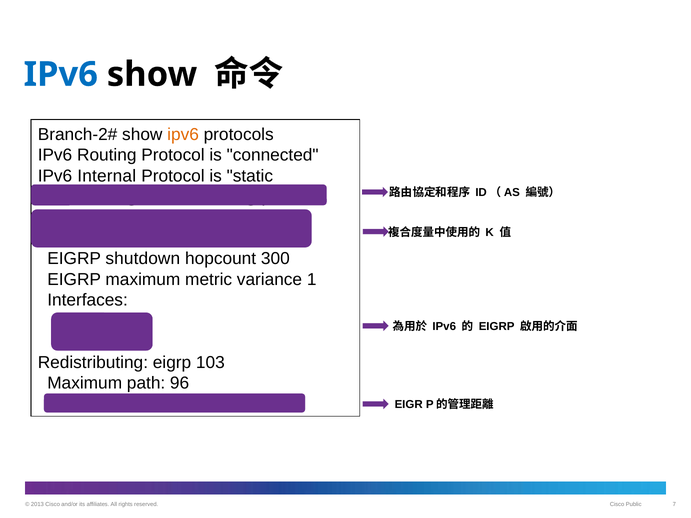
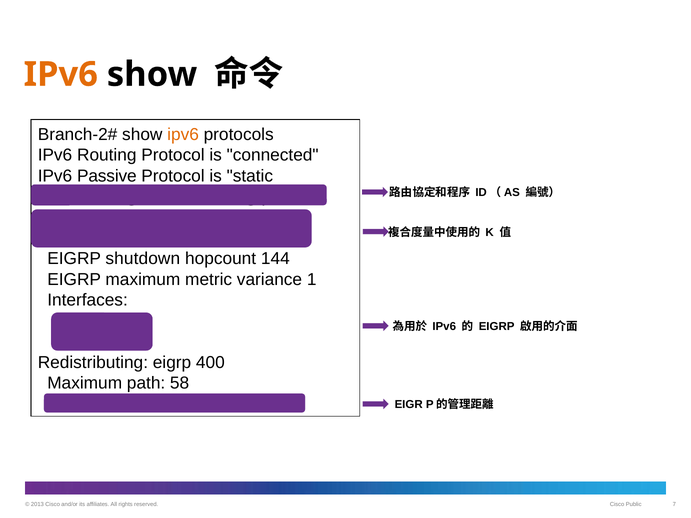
IPv6 at (61, 74) colour: blue -> orange
IPv6 Internal: Internal -> Passive
300: 300 -> 144
103: 103 -> 400
96: 96 -> 58
